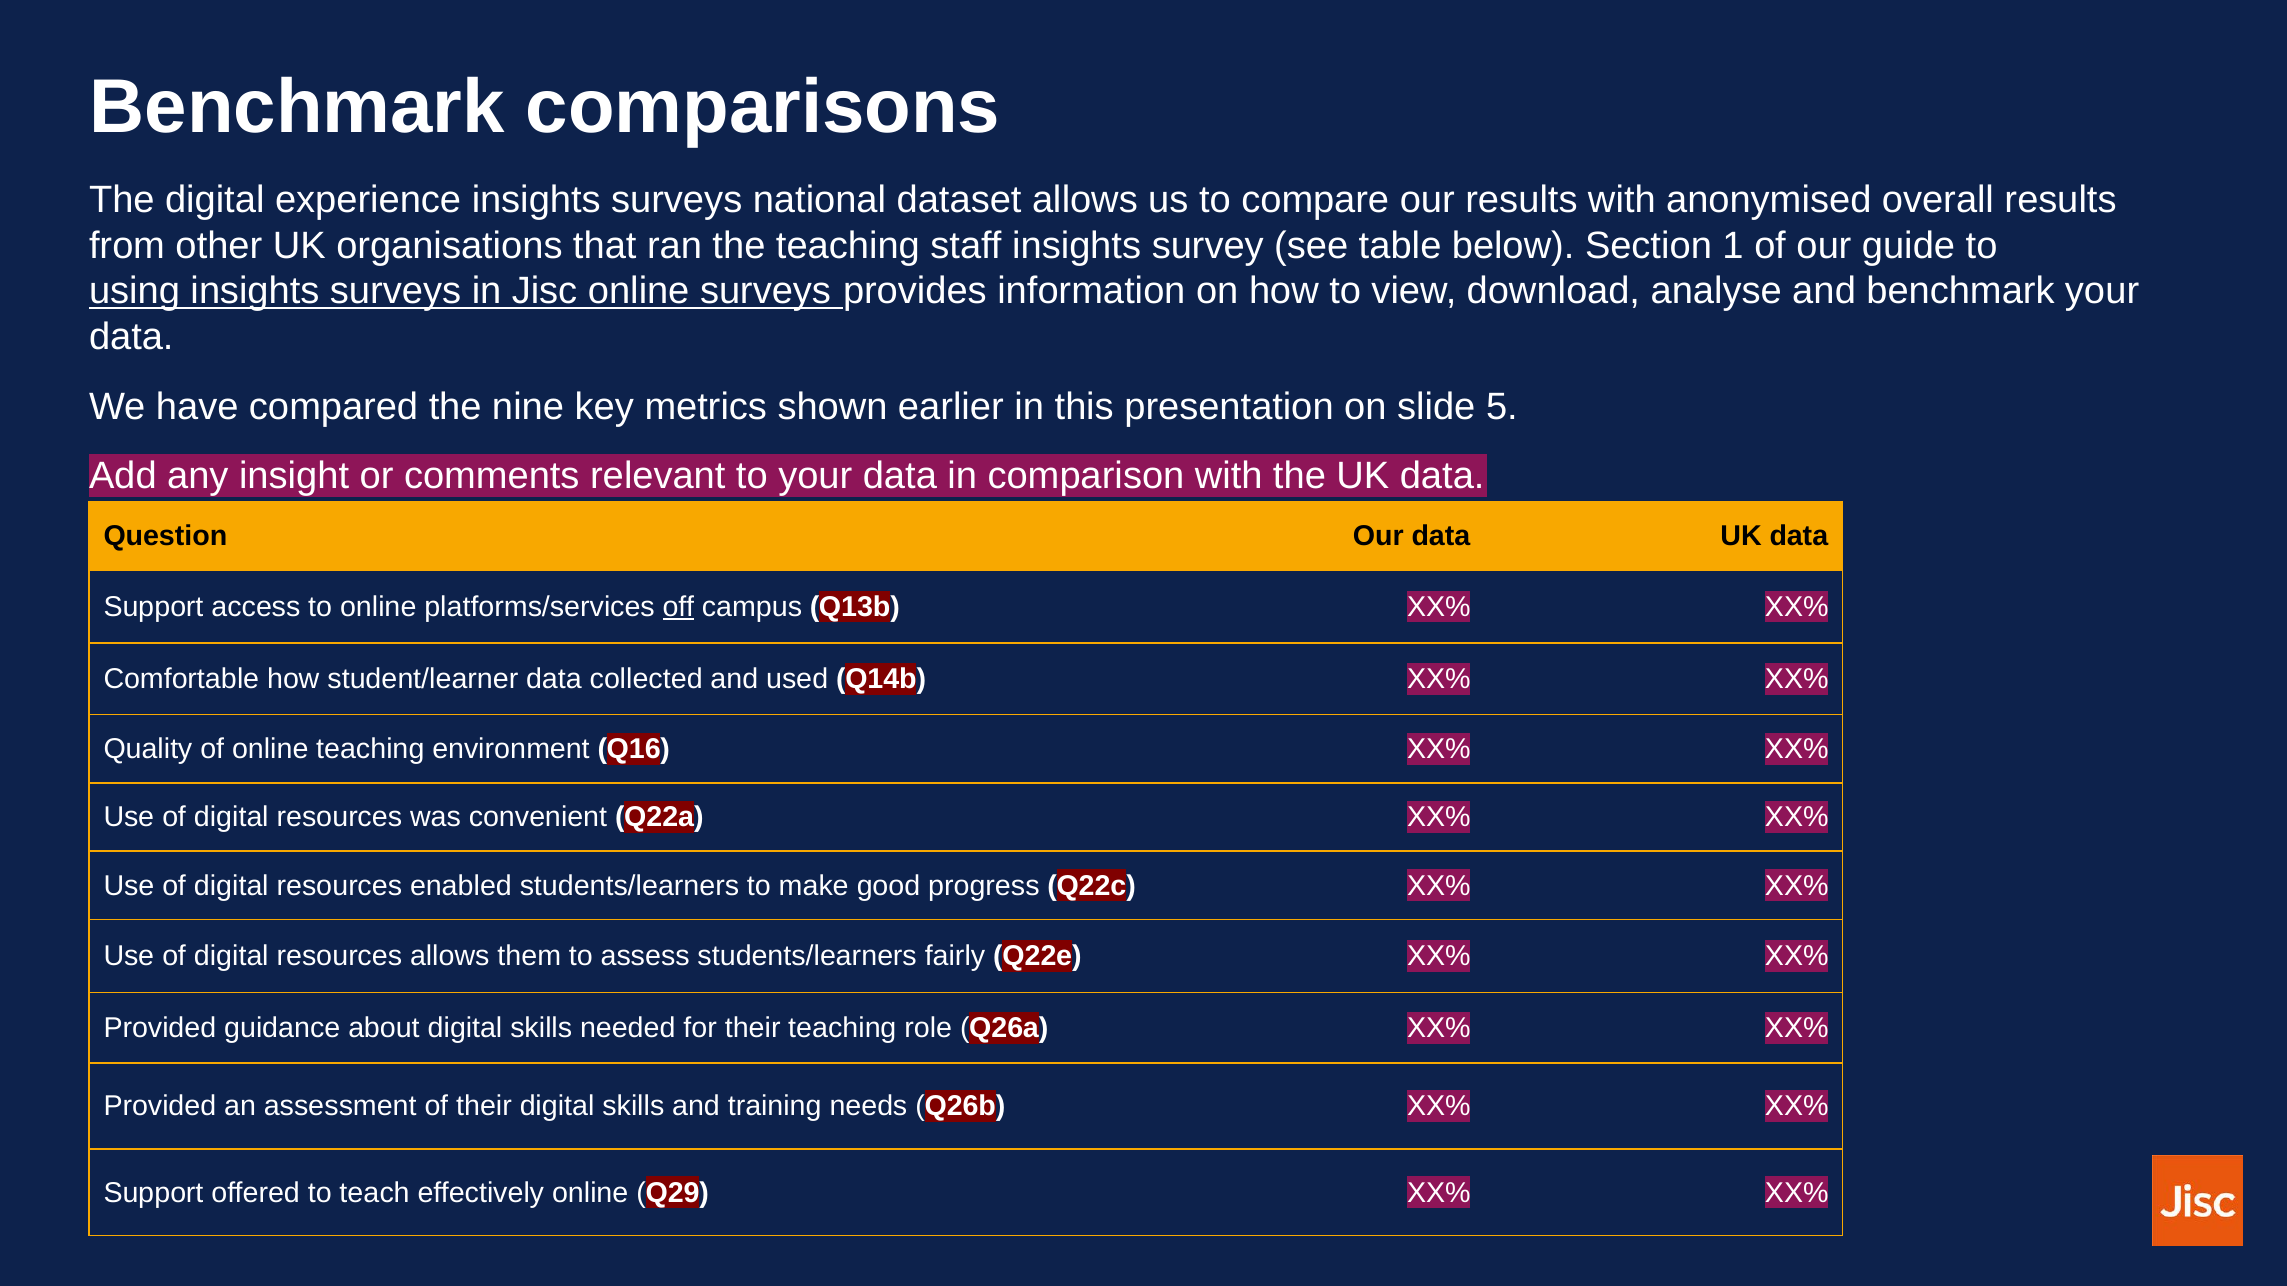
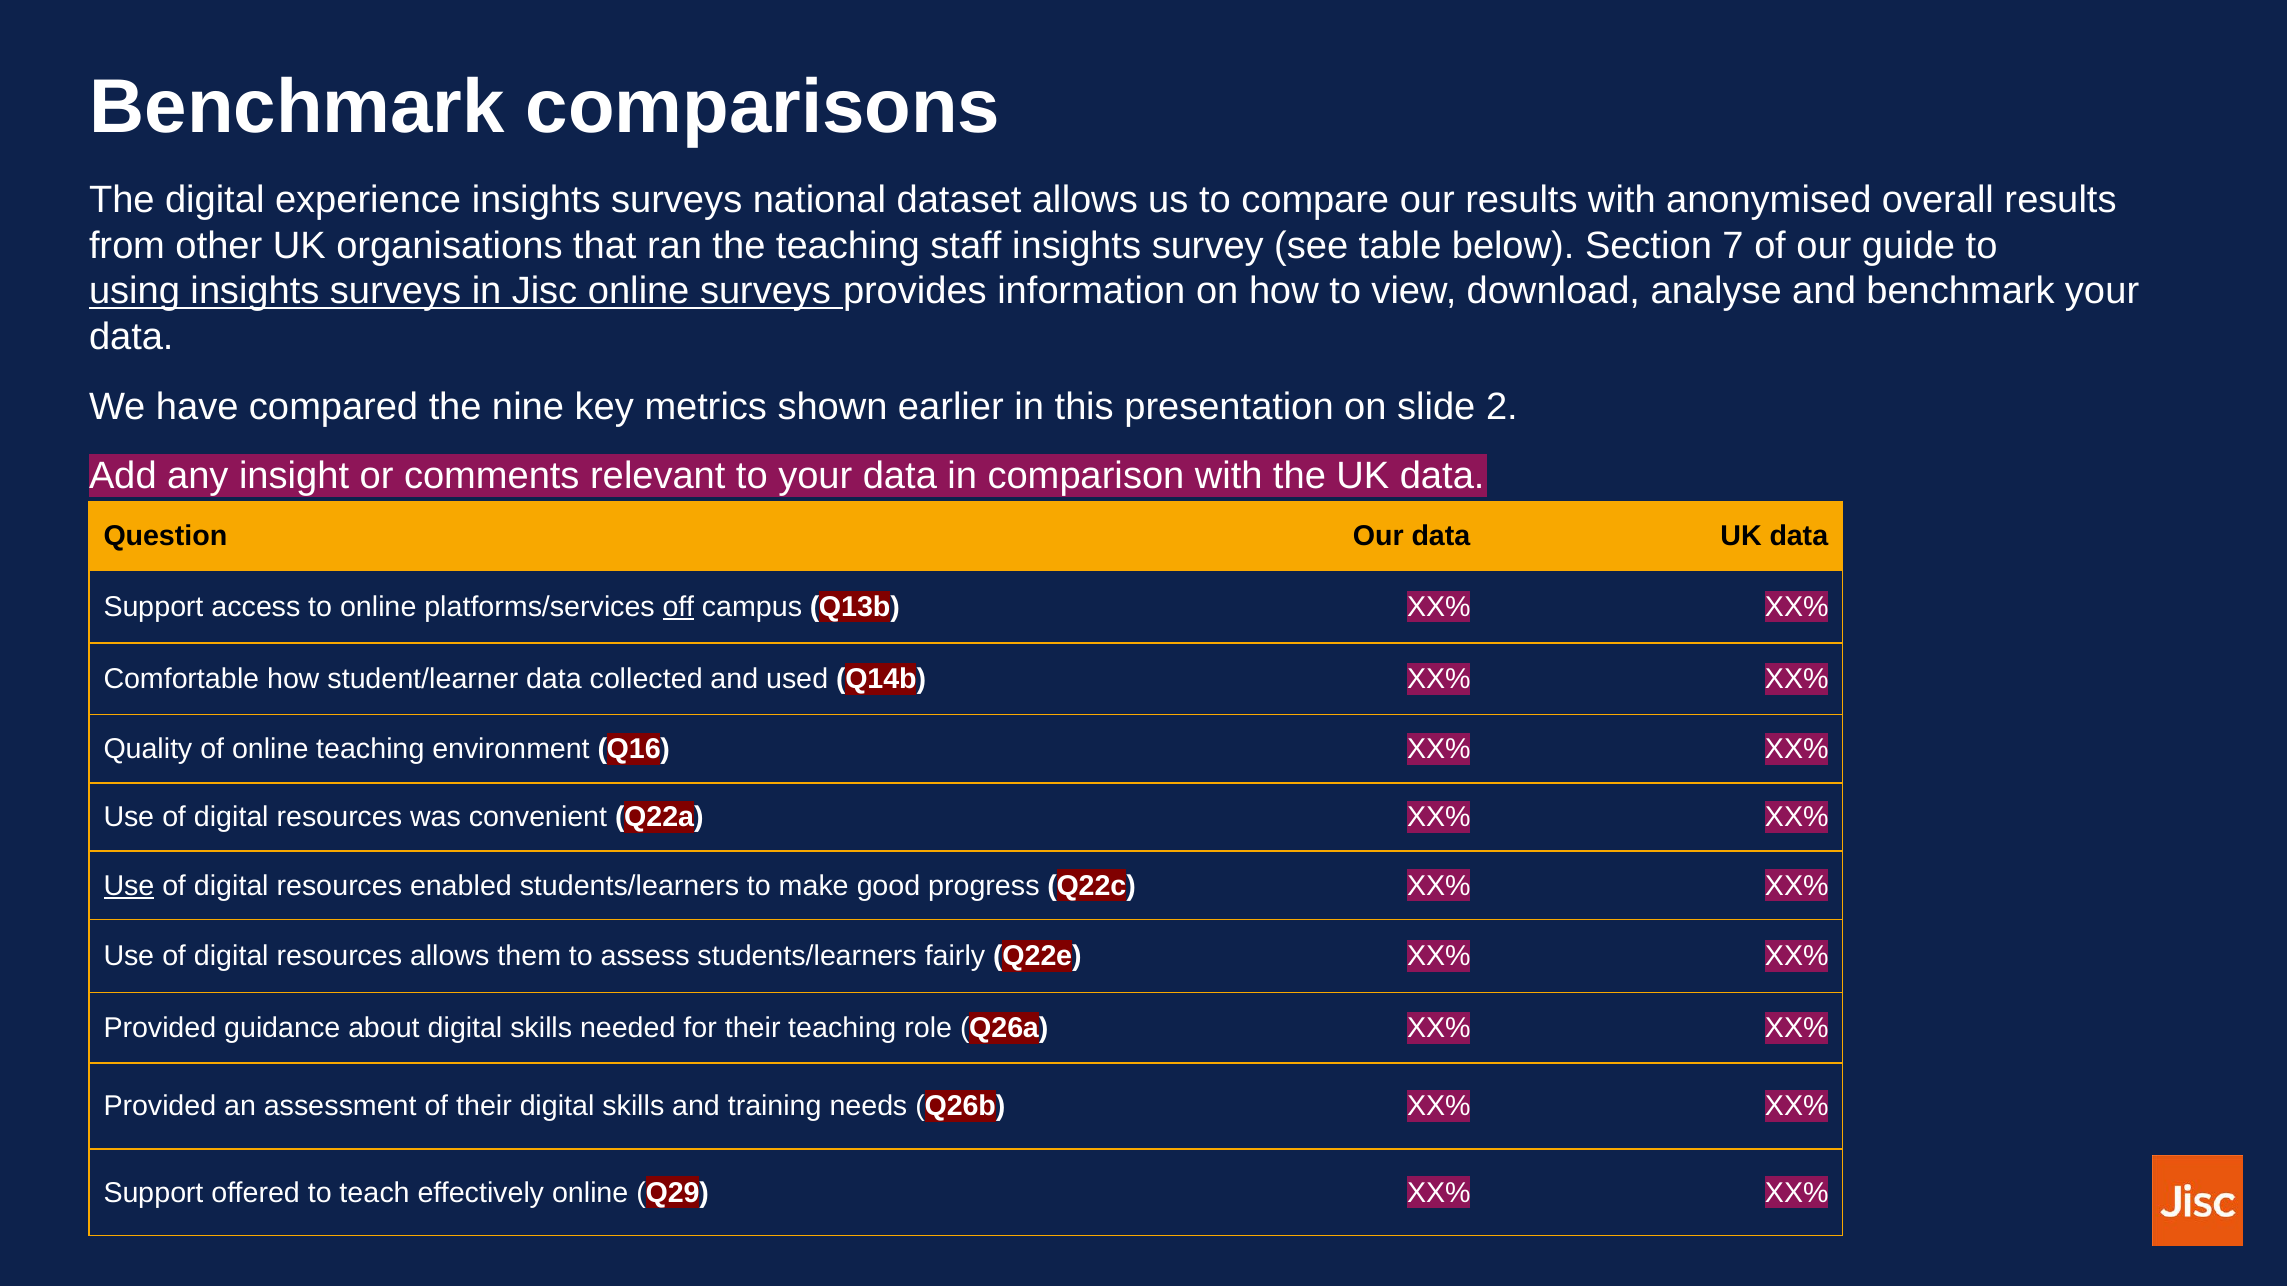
1: 1 -> 7
5: 5 -> 2
Use at (129, 886) underline: none -> present
